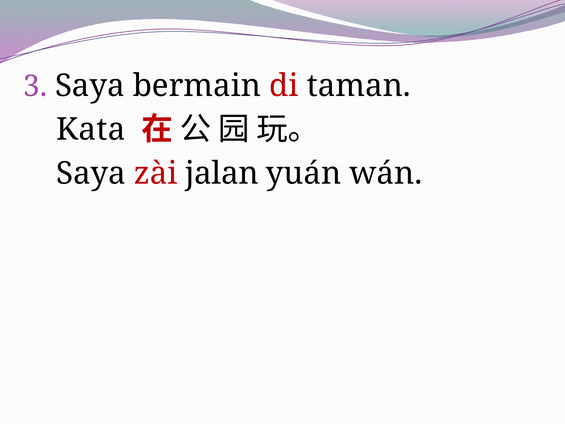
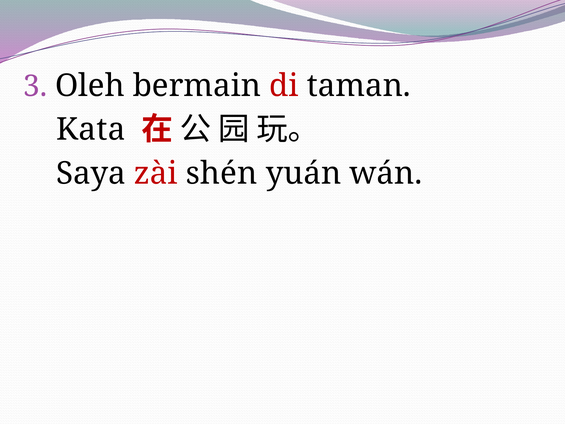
Saya at (90, 86): Saya -> Oleh
jalan: jalan -> shén
